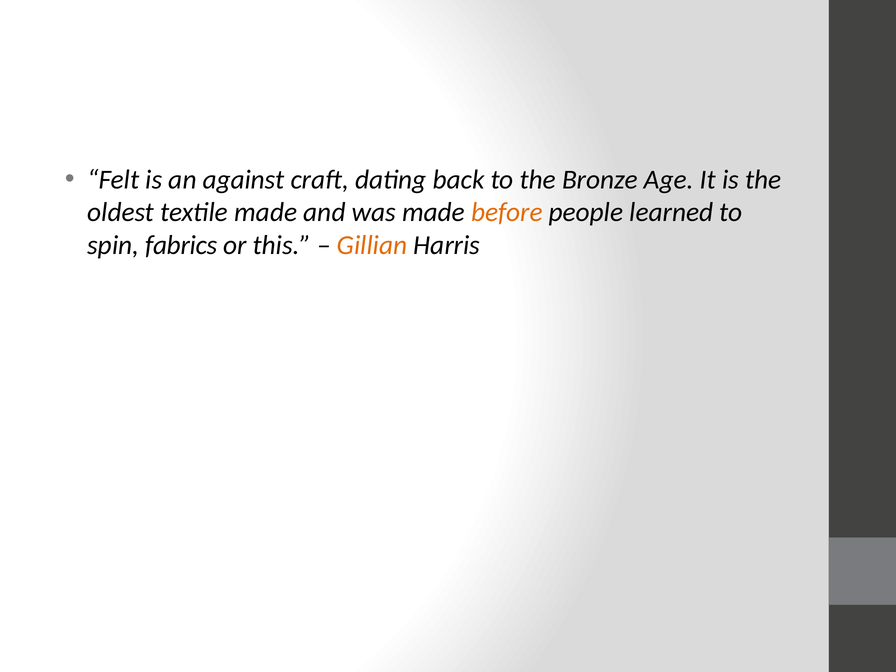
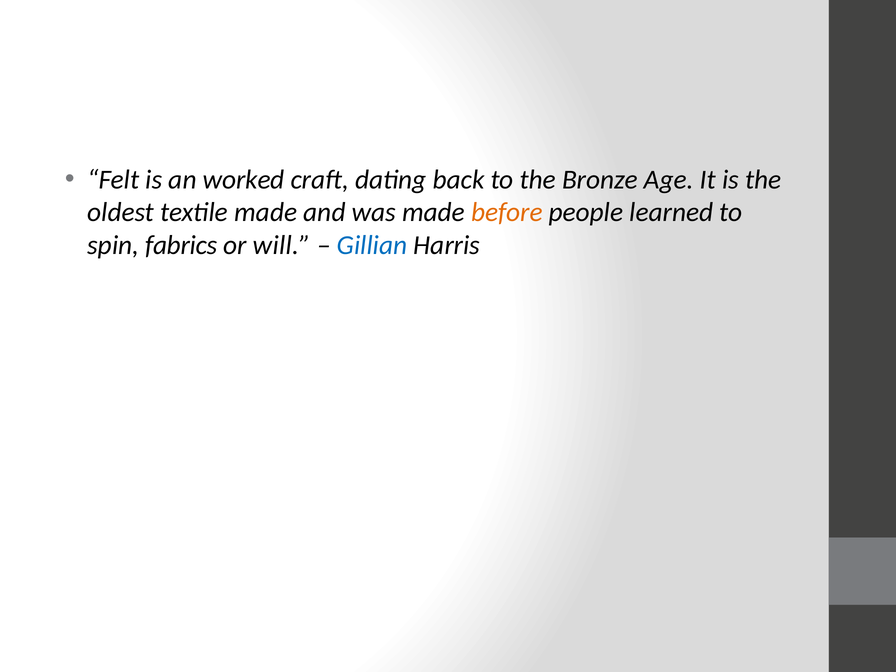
against: against -> worked
this: this -> will
Gillian colour: orange -> blue
